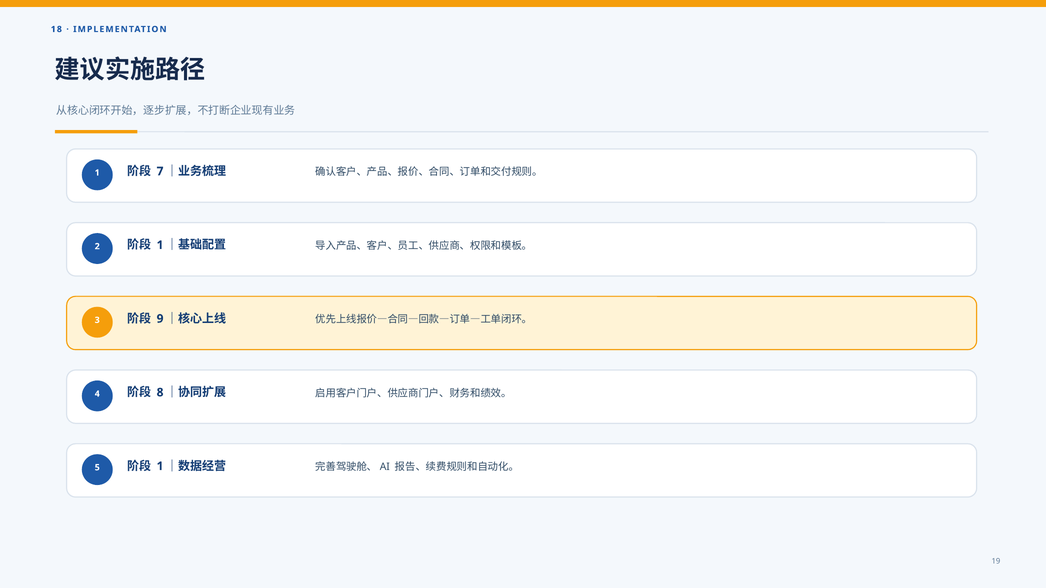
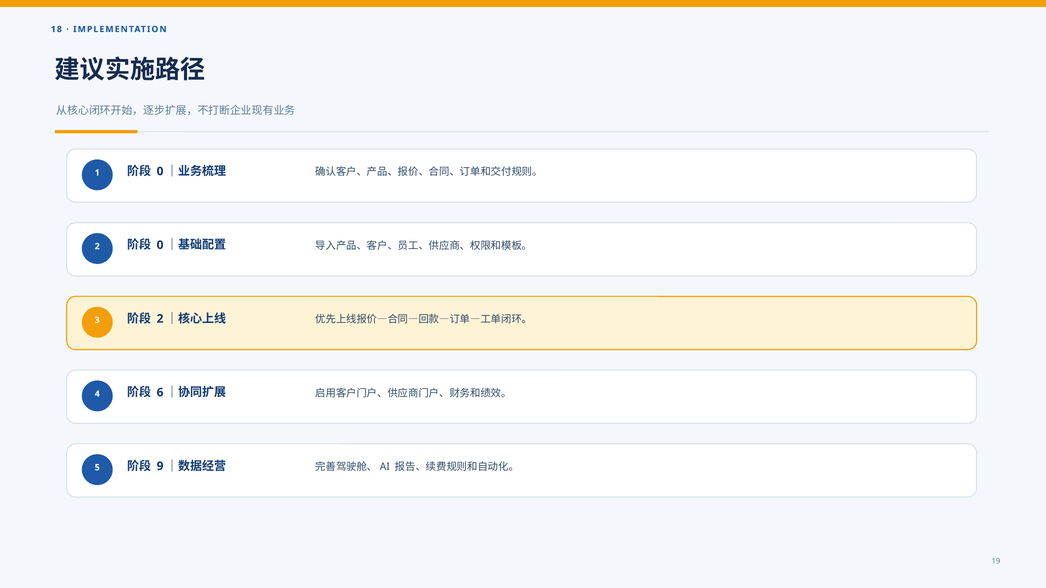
7 at (160, 171): 7 -> 0
1 at (160, 245): 1 -> 0
9 at (160, 319): 9 -> 2
8: 8 -> 6
1 at (160, 466): 1 -> 9
